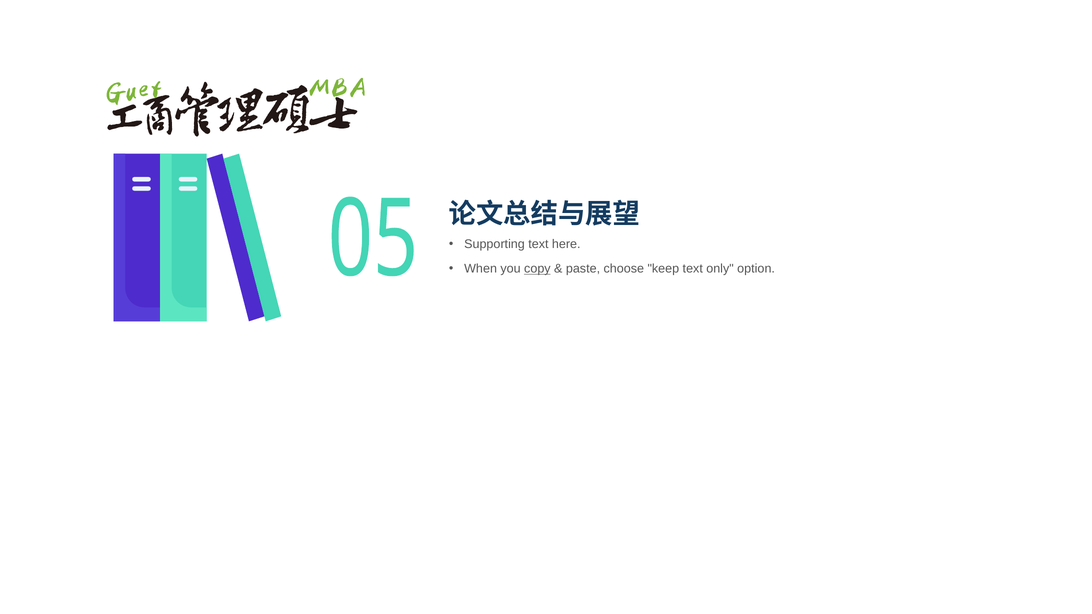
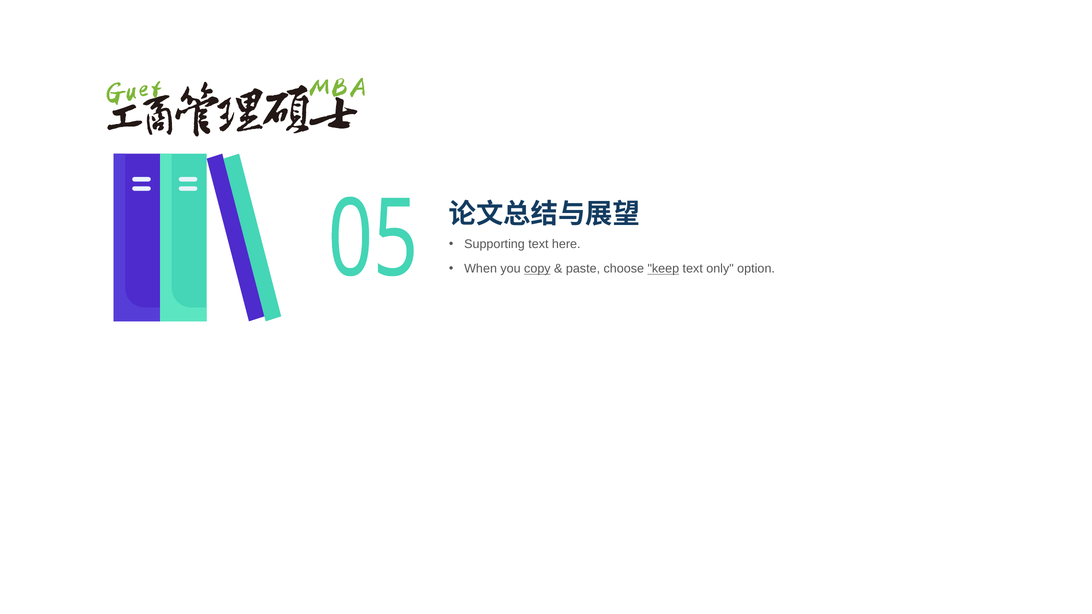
keep underline: none -> present
